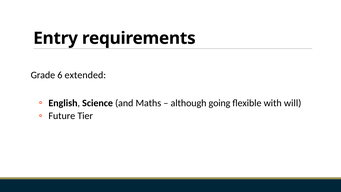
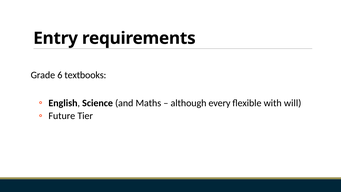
extended: extended -> textbooks
going: going -> every
